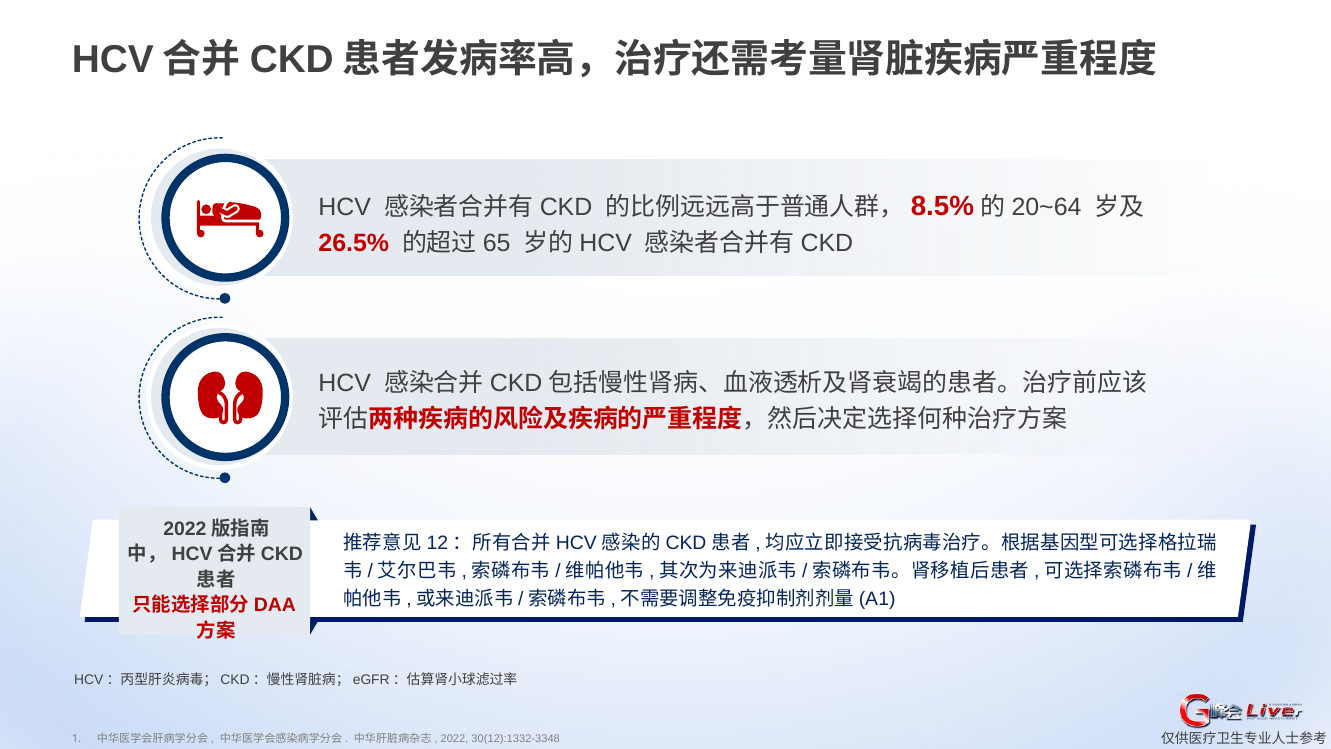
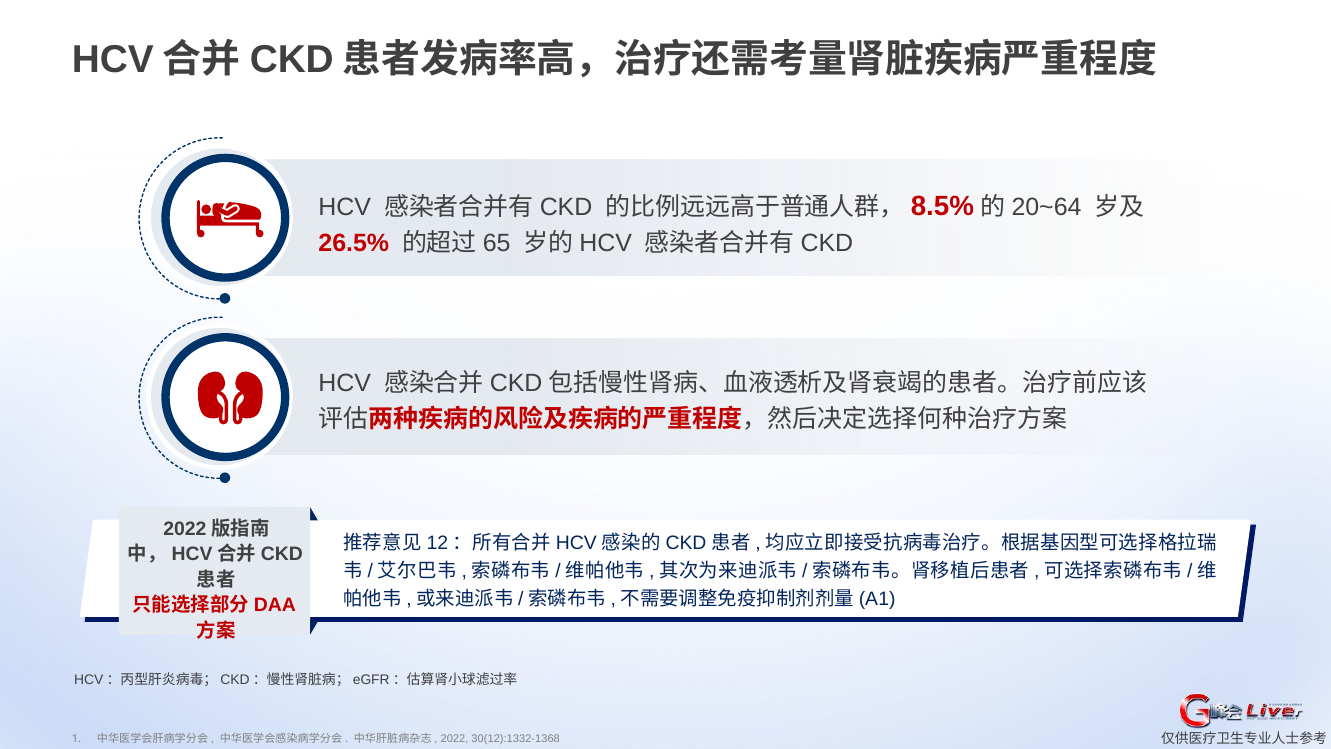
30(12):1332-3348: 30(12):1332-3348 -> 30(12):1332-1368
